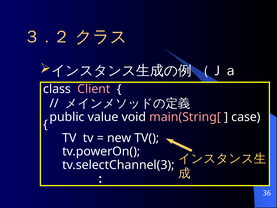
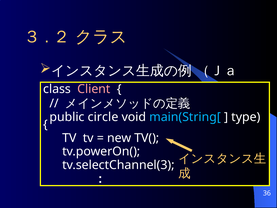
value: value -> circle
main(String[ colour: pink -> light blue
case: case -> type
